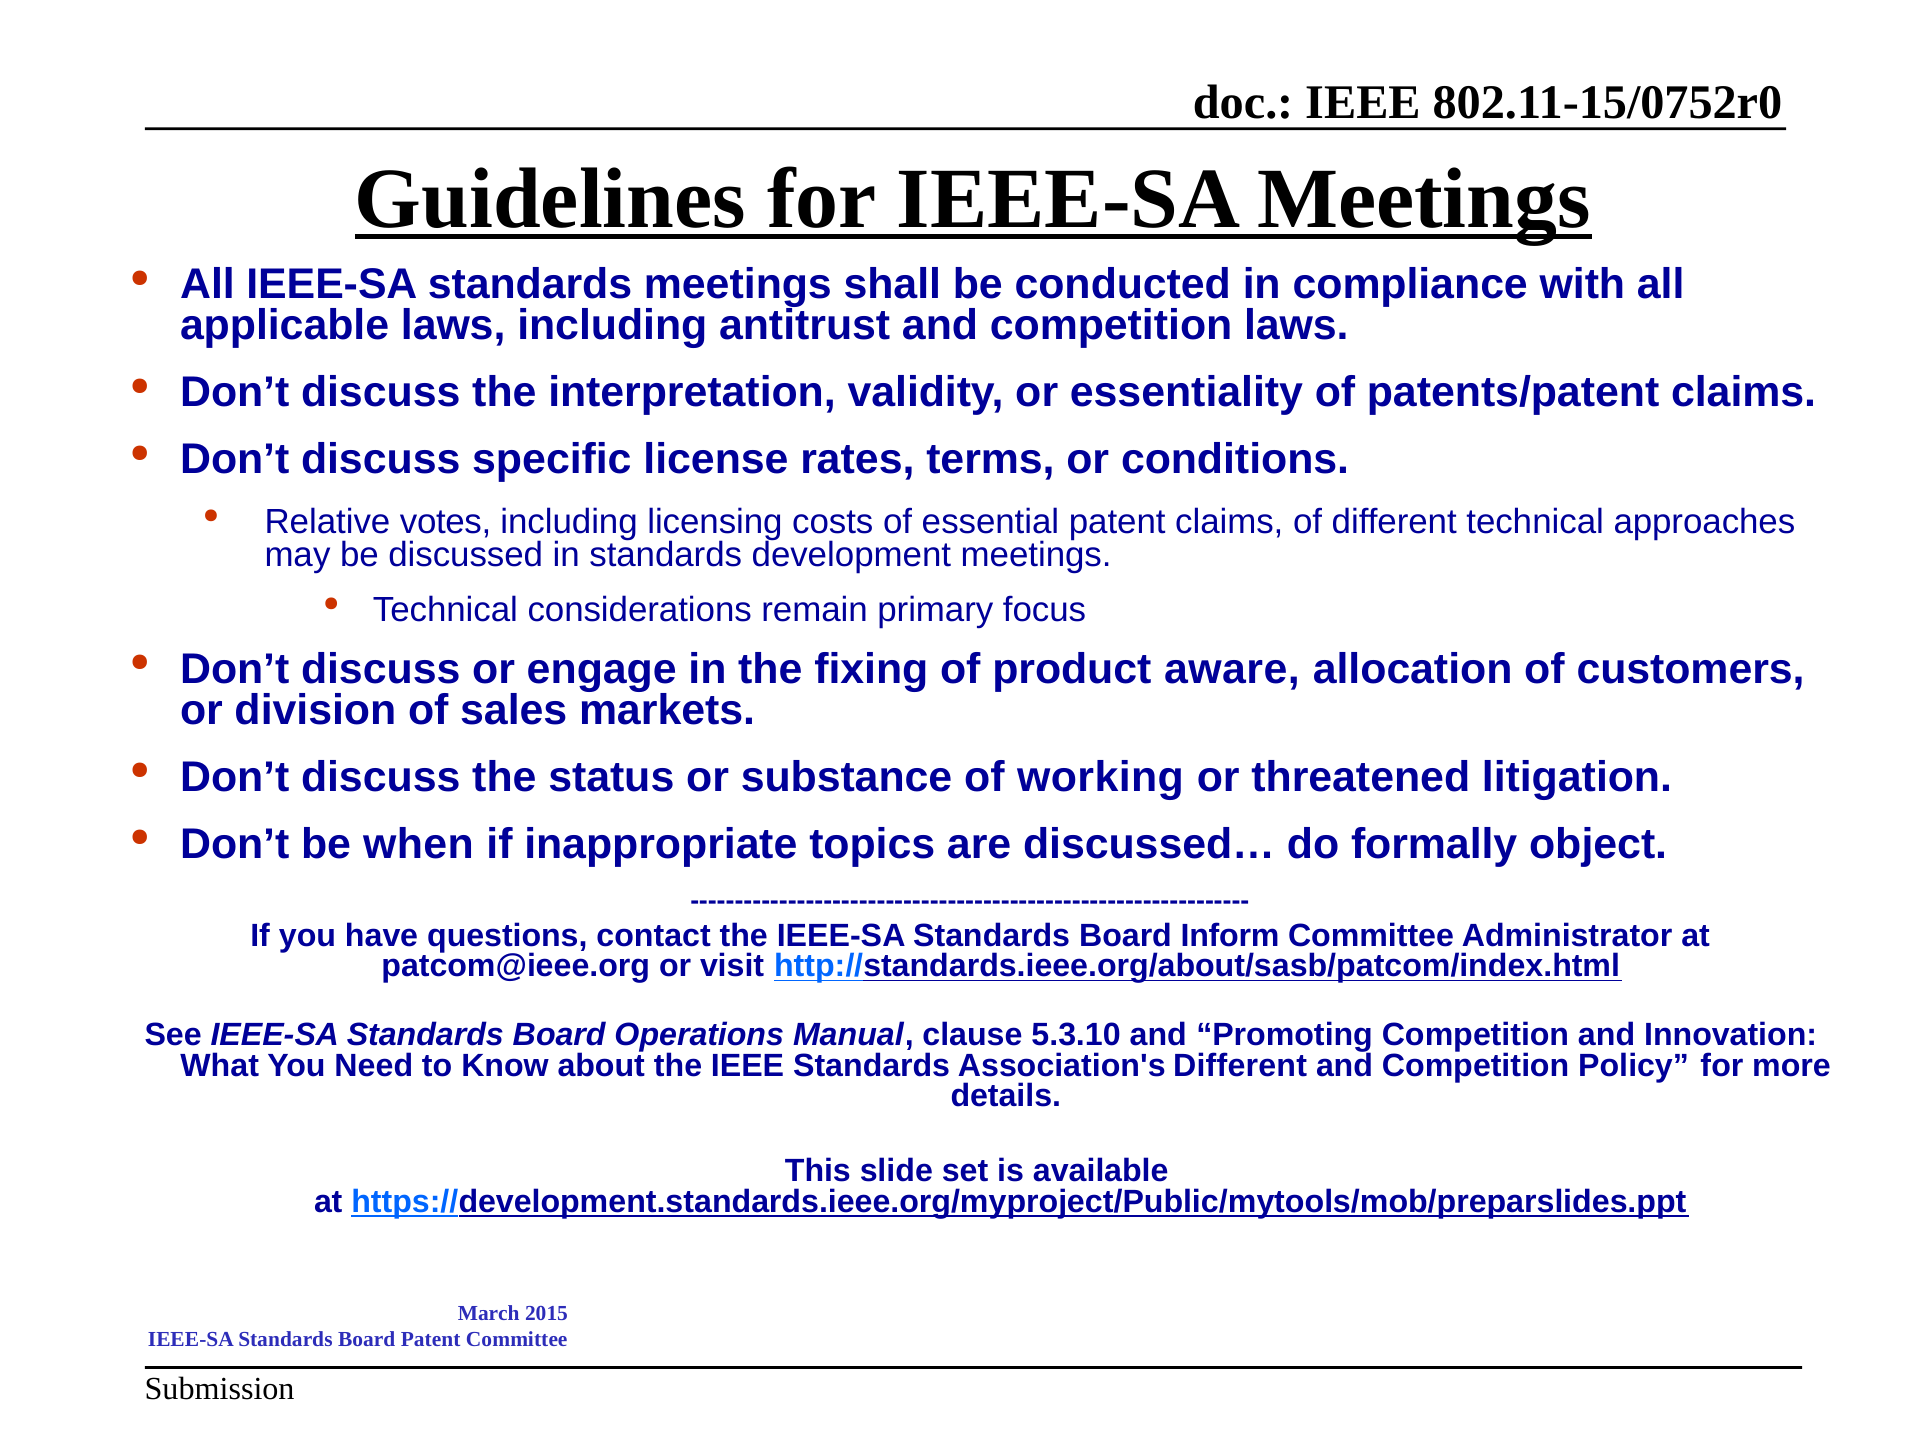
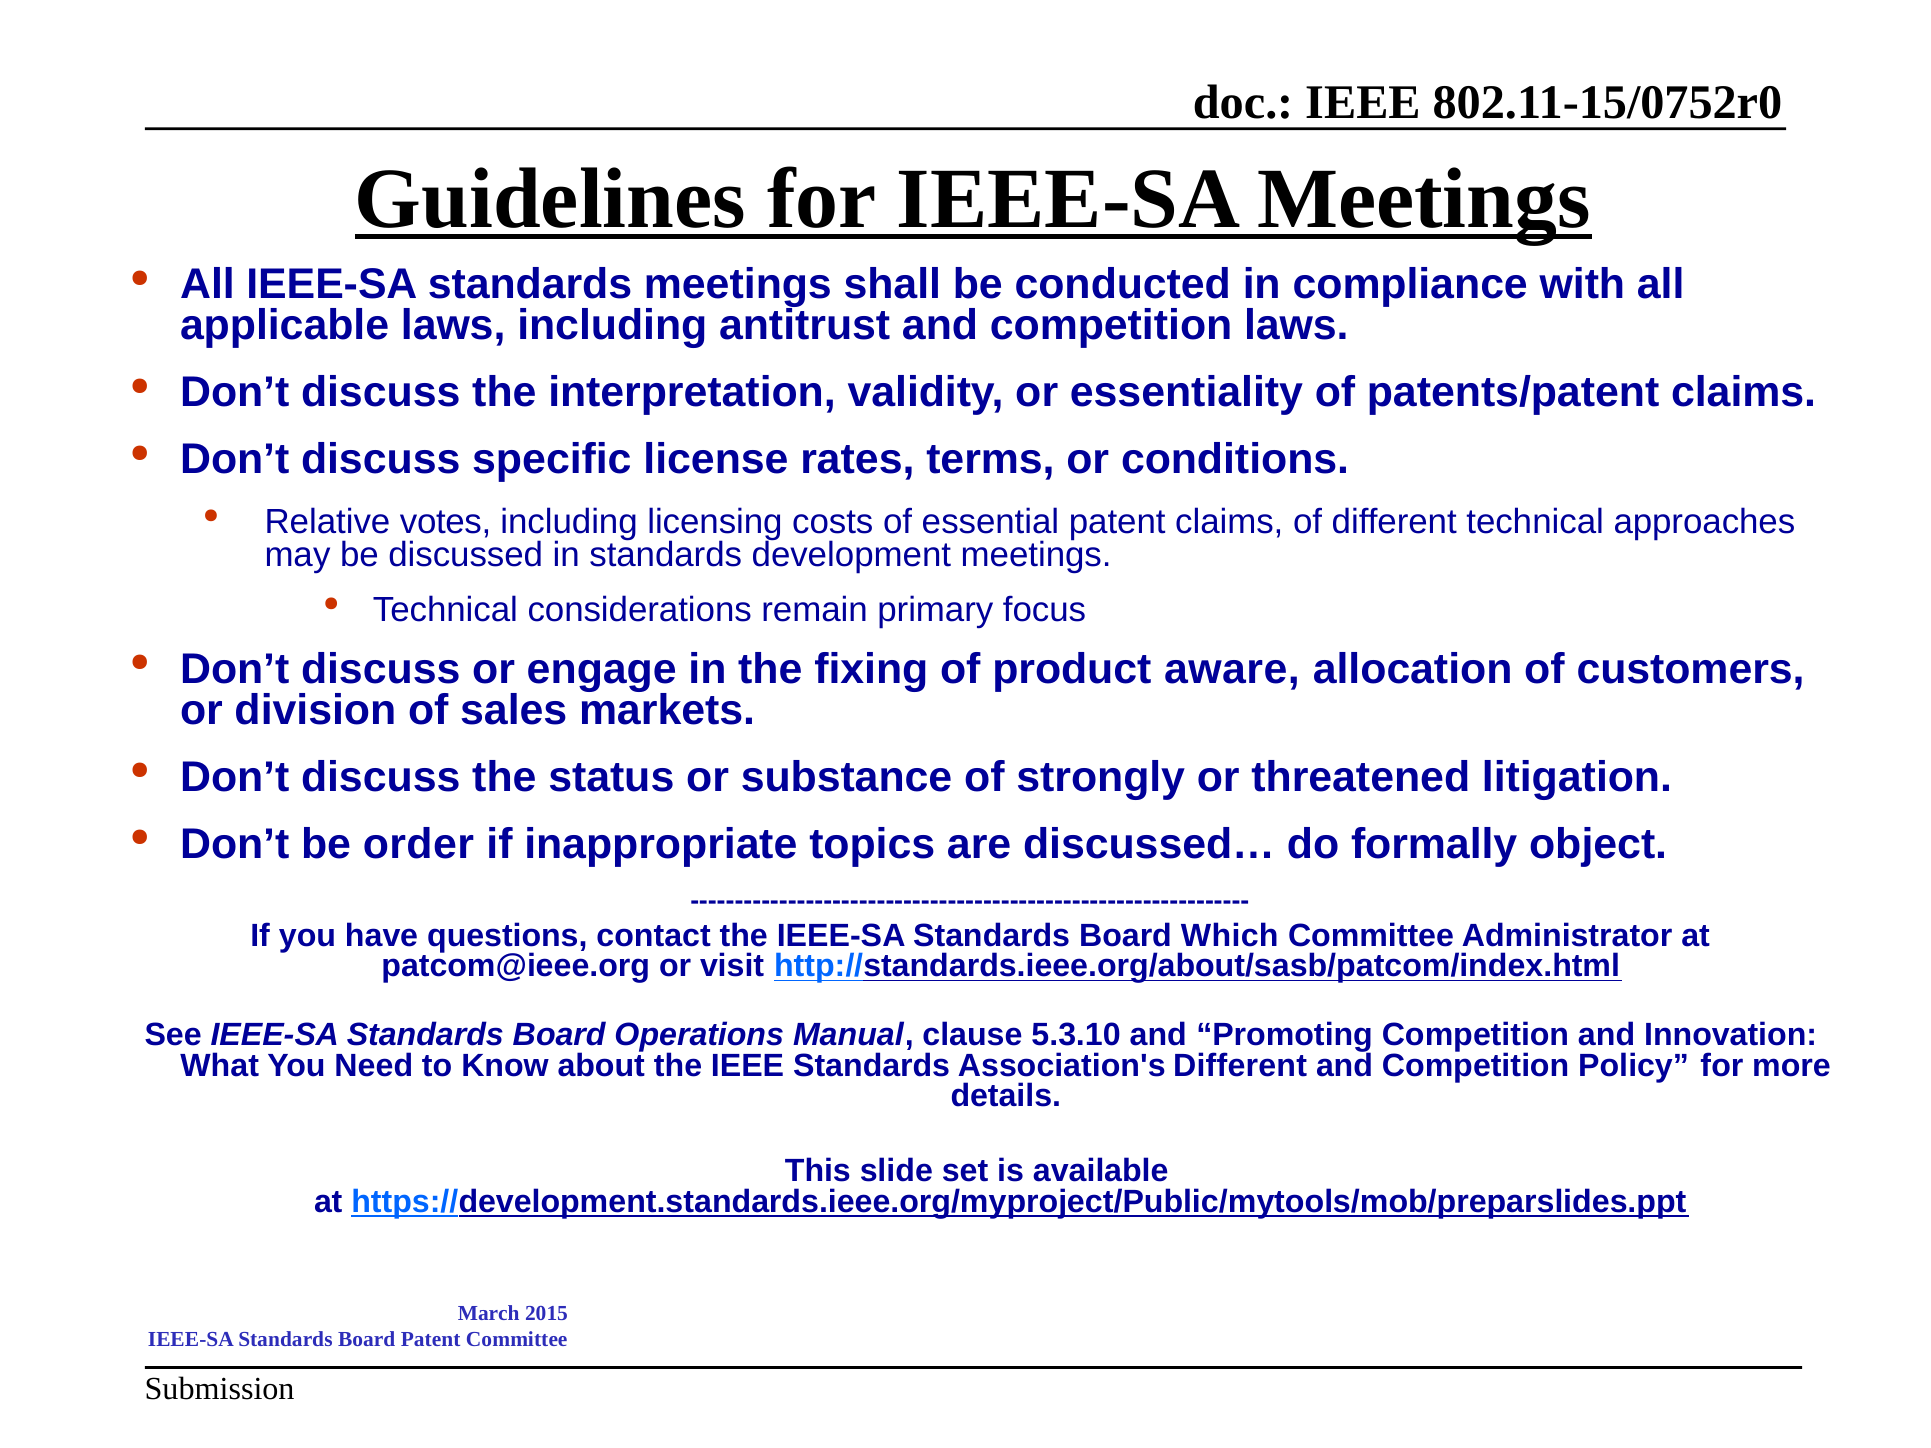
working: working -> strongly
when: when -> order
Inform: Inform -> Which
